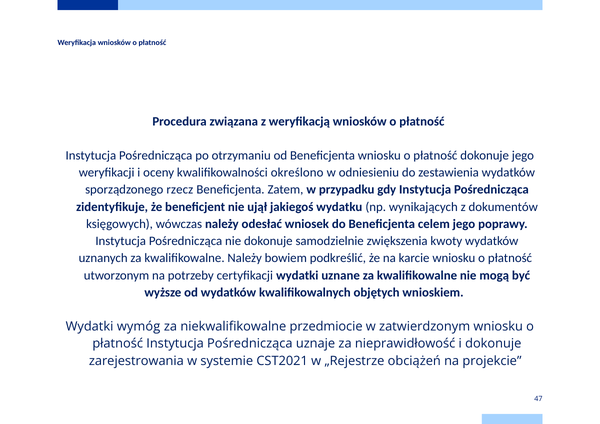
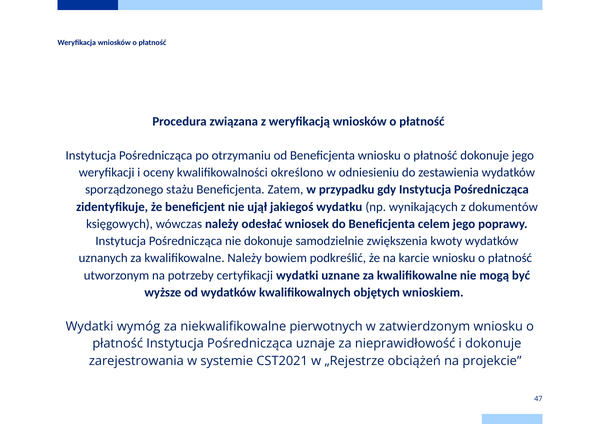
rzecz: rzecz -> stażu
przedmiocie: przedmiocie -> pierwotnych
